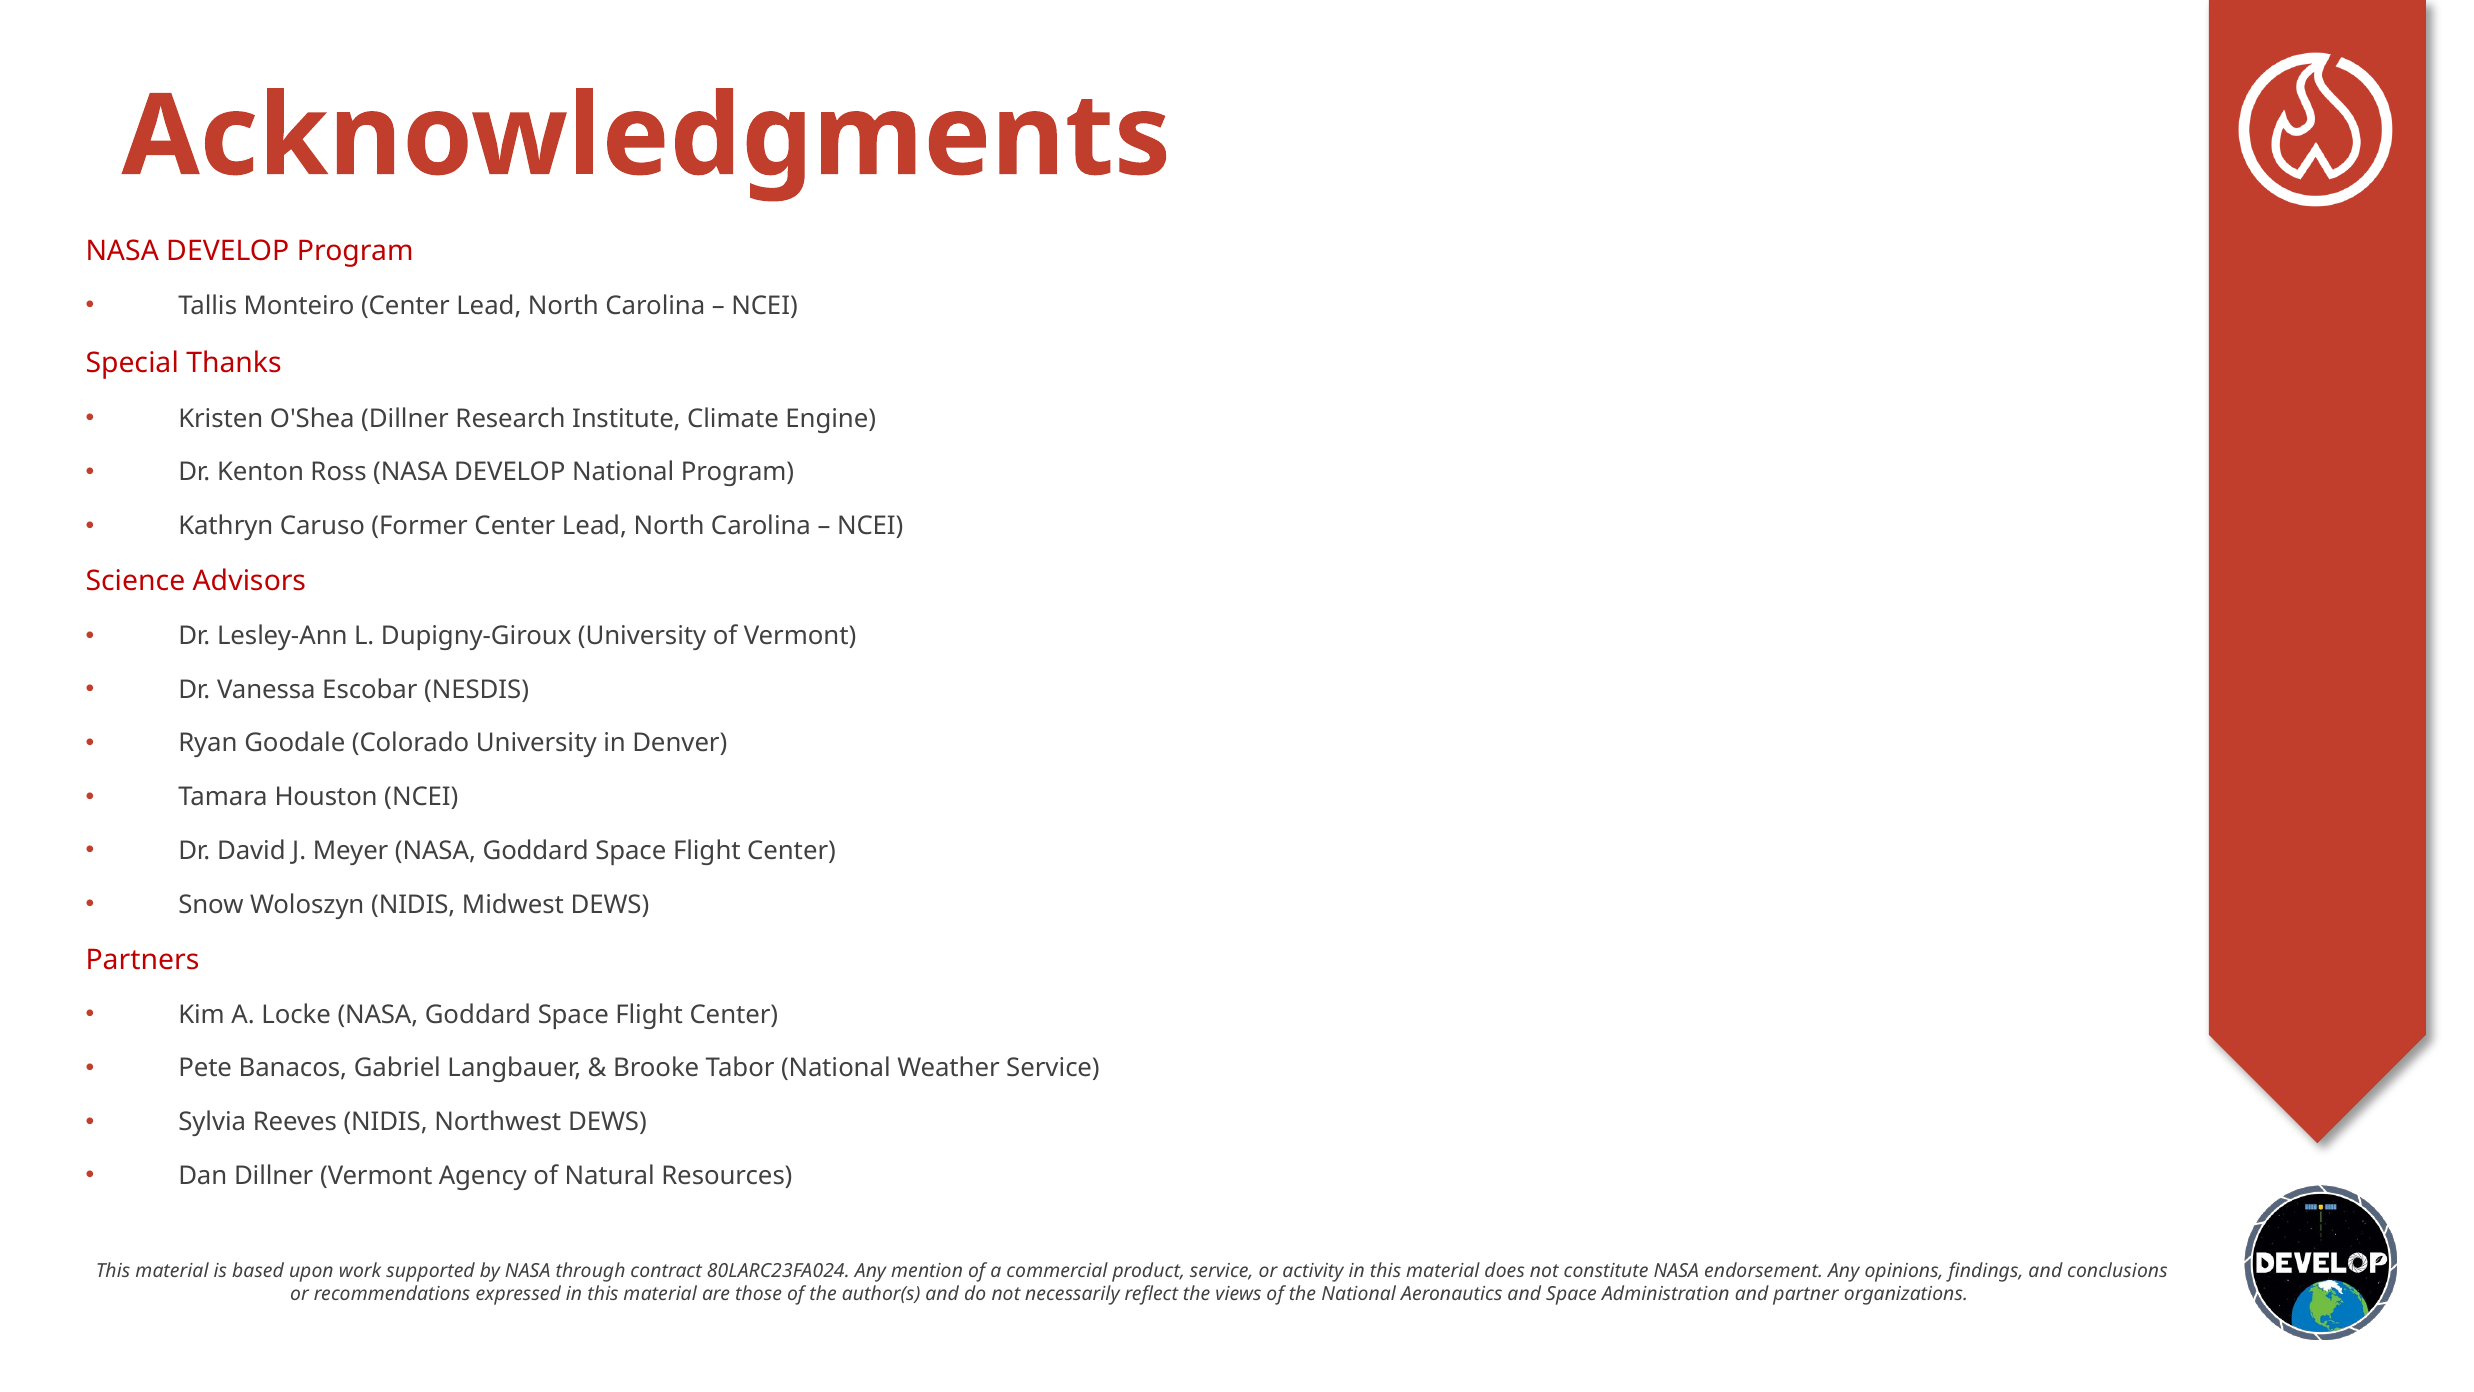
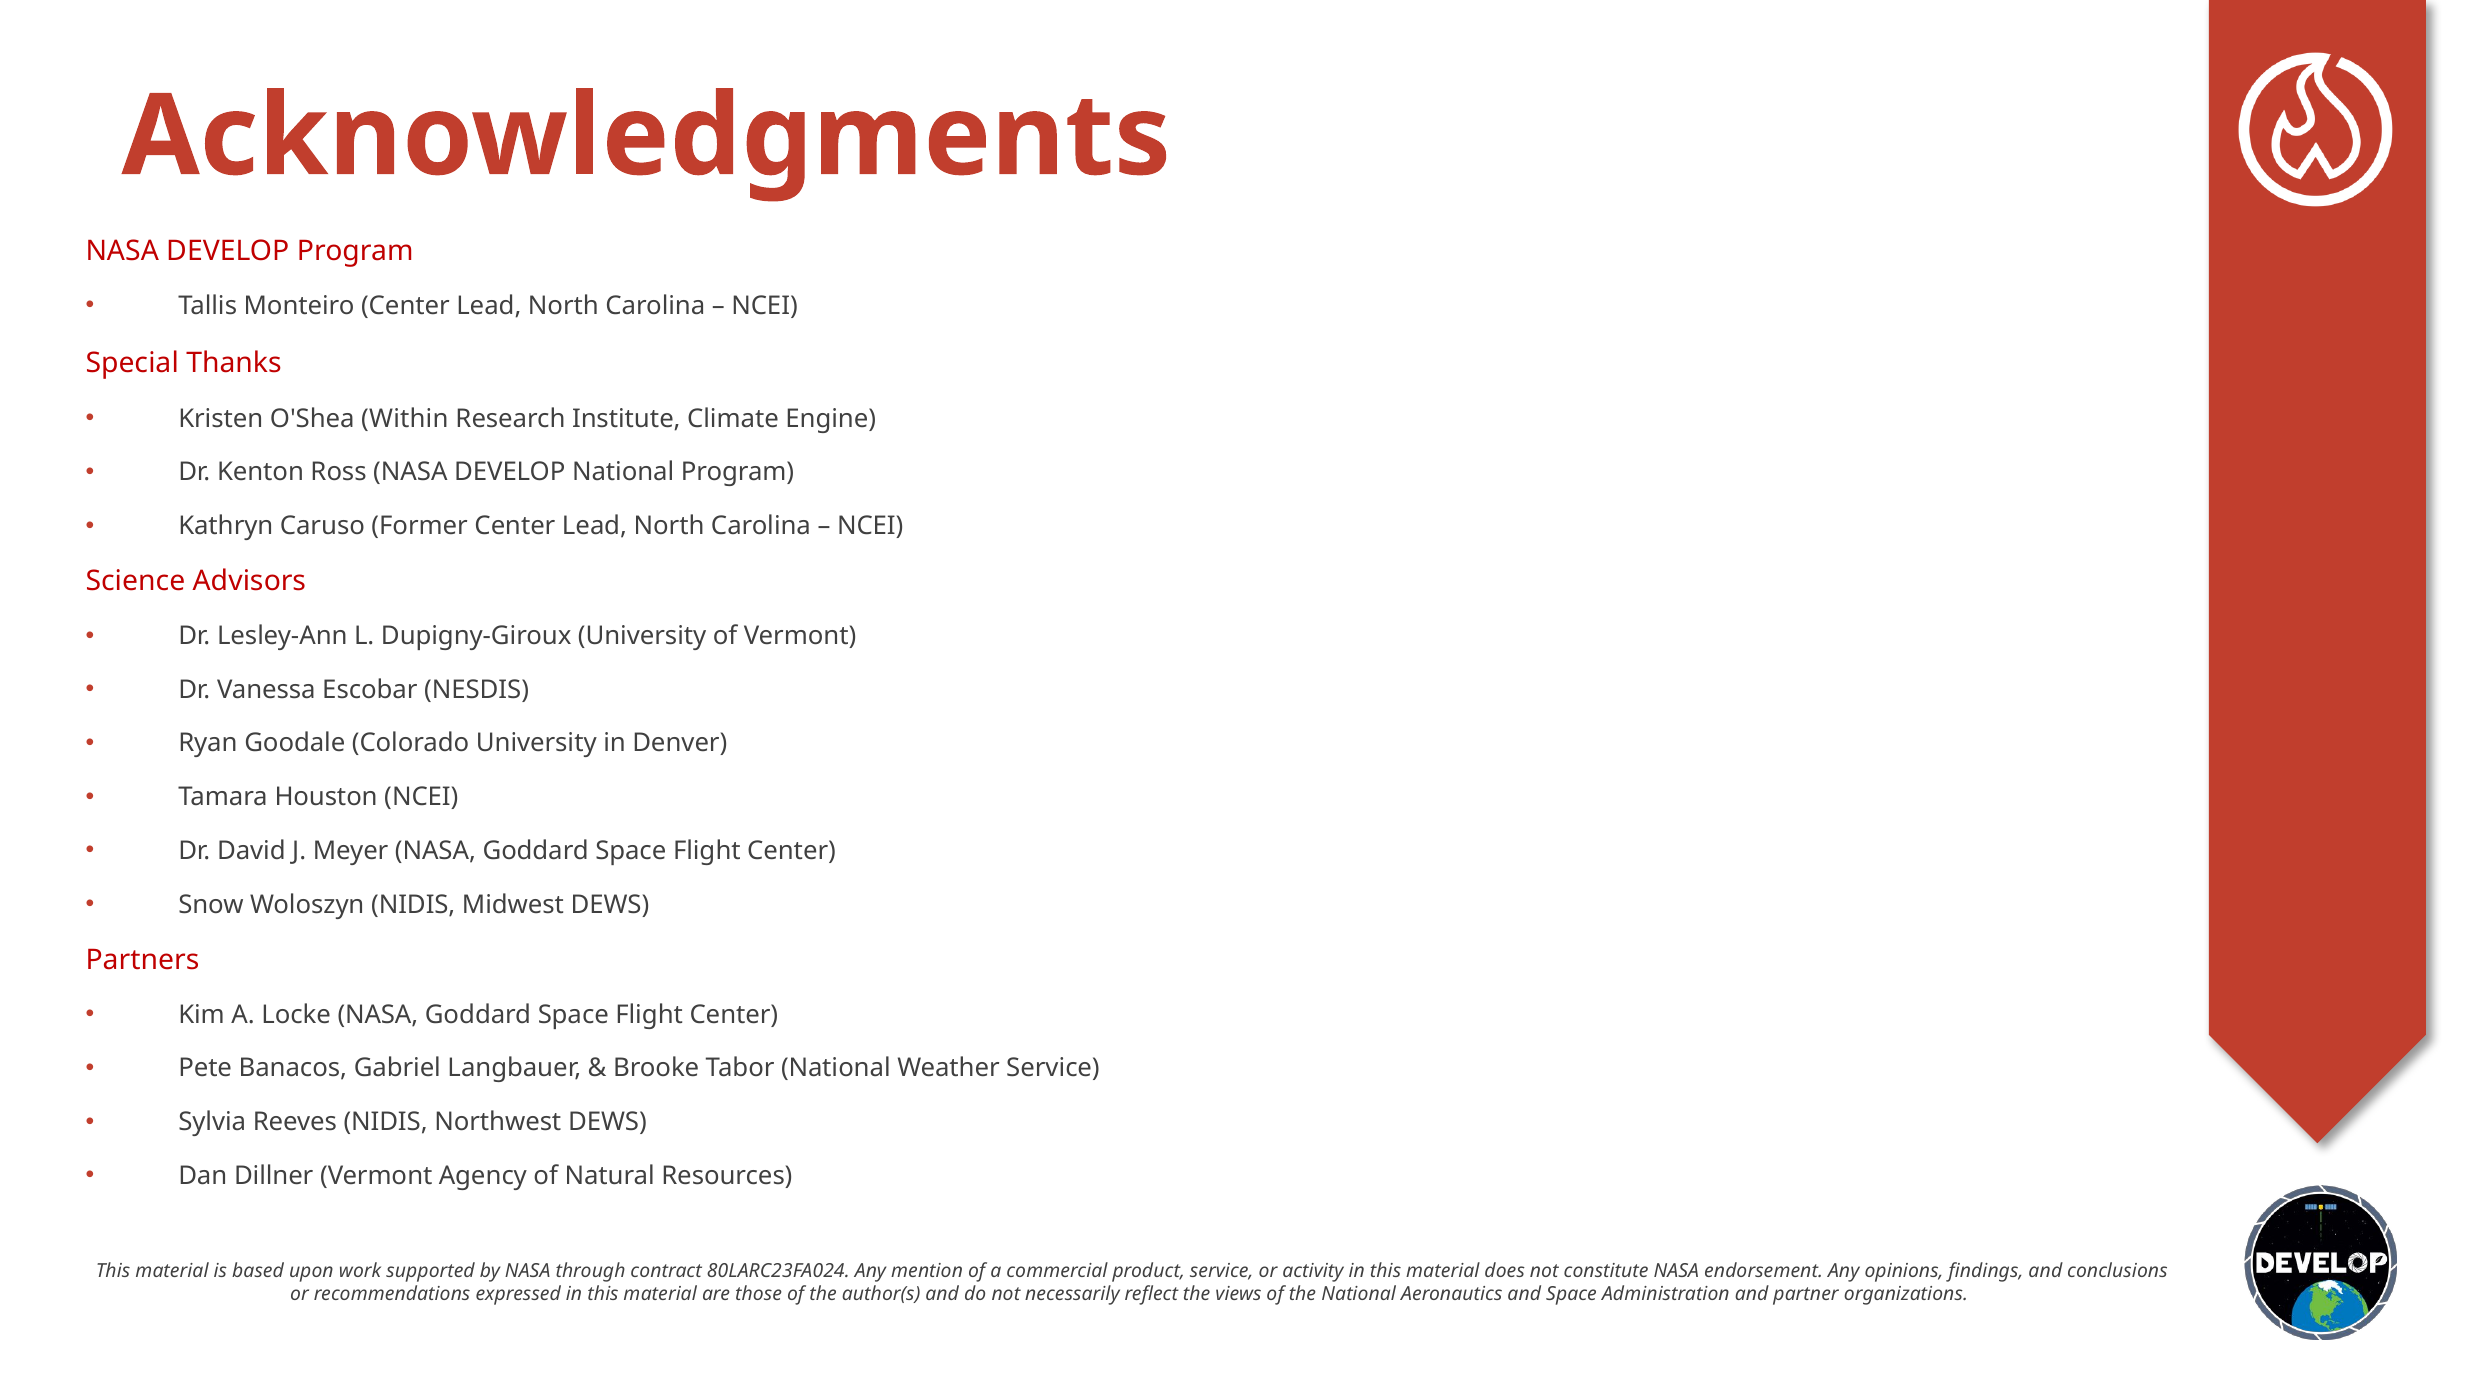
O'Shea Dillner: Dillner -> Within
